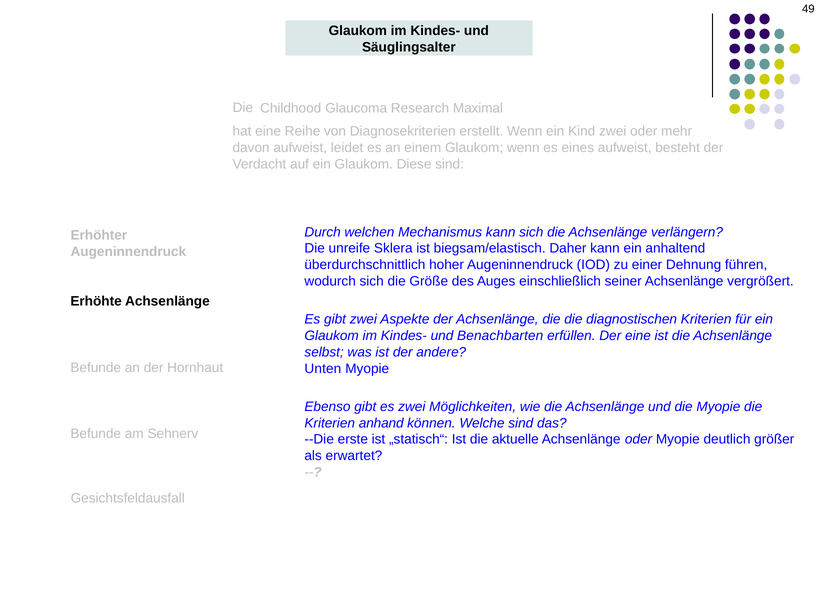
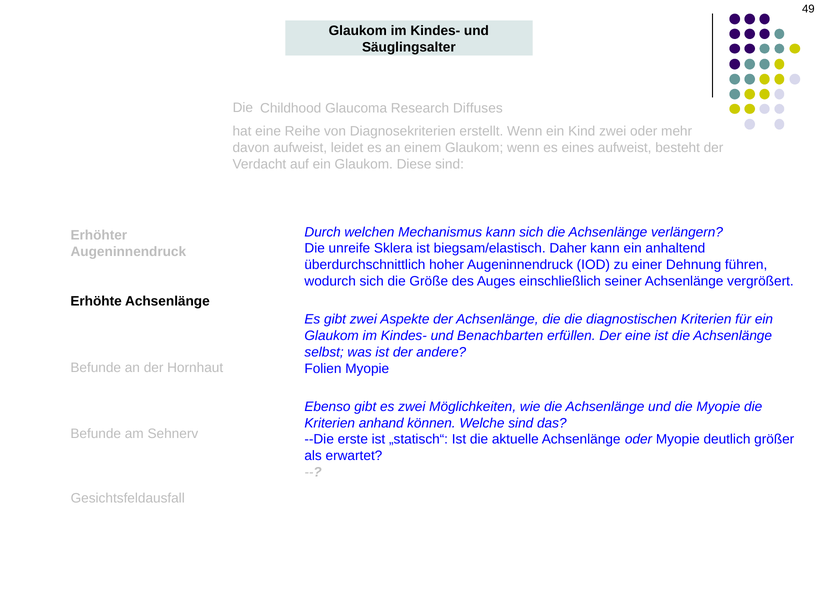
Maximal: Maximal -> Diffuses
Unten: Unten -> Folien
